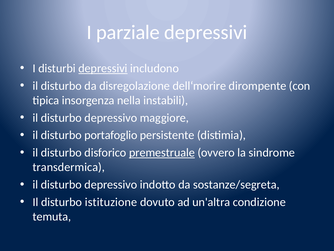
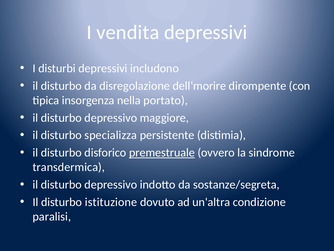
parziale: parziale -> vendita
depressivi at (103, 68) underline: present -> none
instabili: instabili -> portato
portafoglio: portafoglio -> specializza
temuta: temuta -> paralisi
